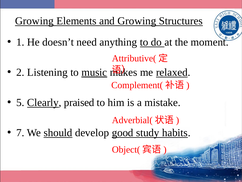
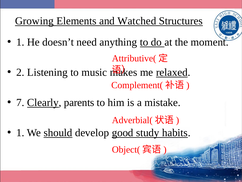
and Growing: Growing -> Watched
music underline: present -> none
5: 5 -> 7
praised: praised -> parents
7 at (20, 132): 7 -> 1
